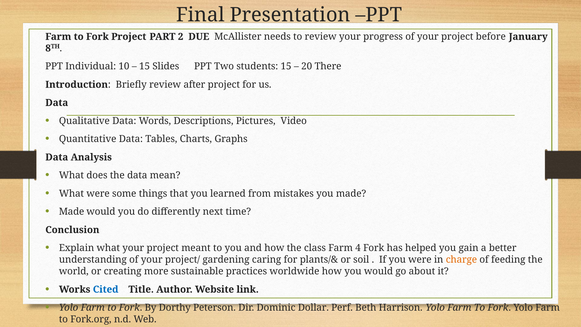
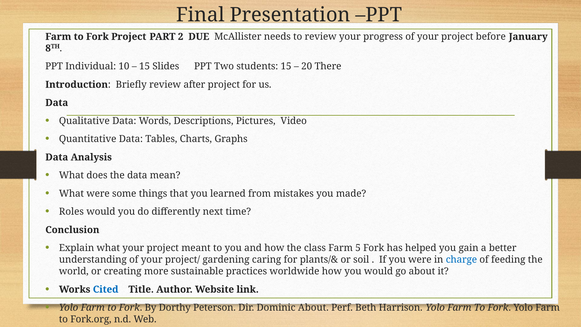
Made at (72, 212): Made -> Roles
4: 4 -> 5
charge colour: orange -> blue
Dominic Dollar: Dollar -> About
